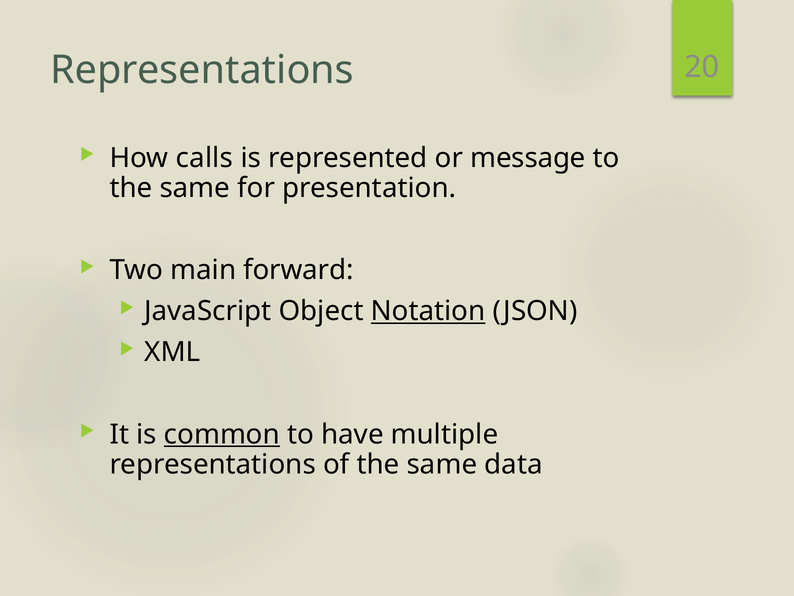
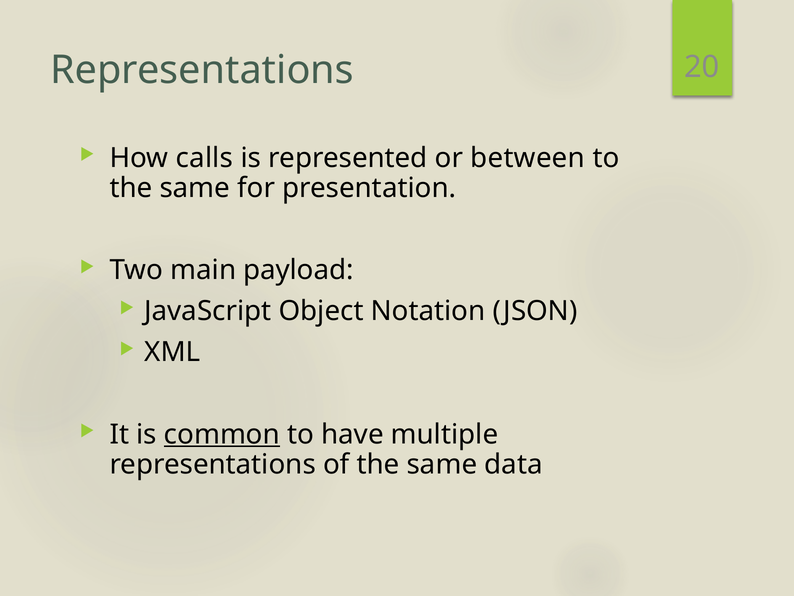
message: message -> between
forward: forward -> payload
Notation underline: present -> none
